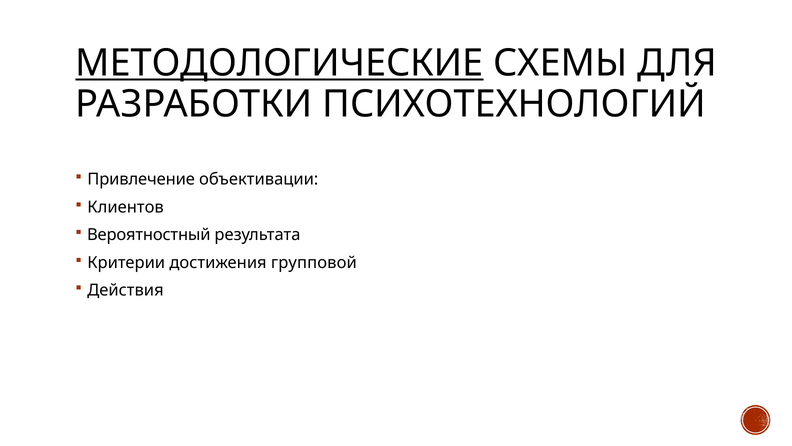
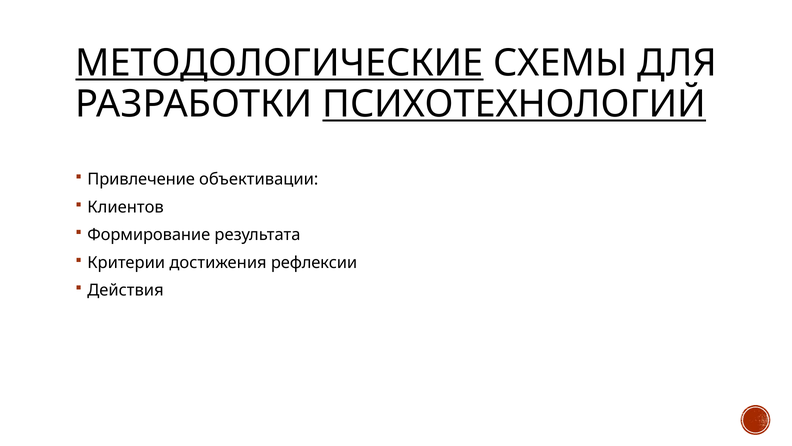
ПСИХОТЕХНОЛОГИЙ underline: none -> present
Вероятностный: Вероятностный -> Формирование
групповой: групповой -> рефлексии
